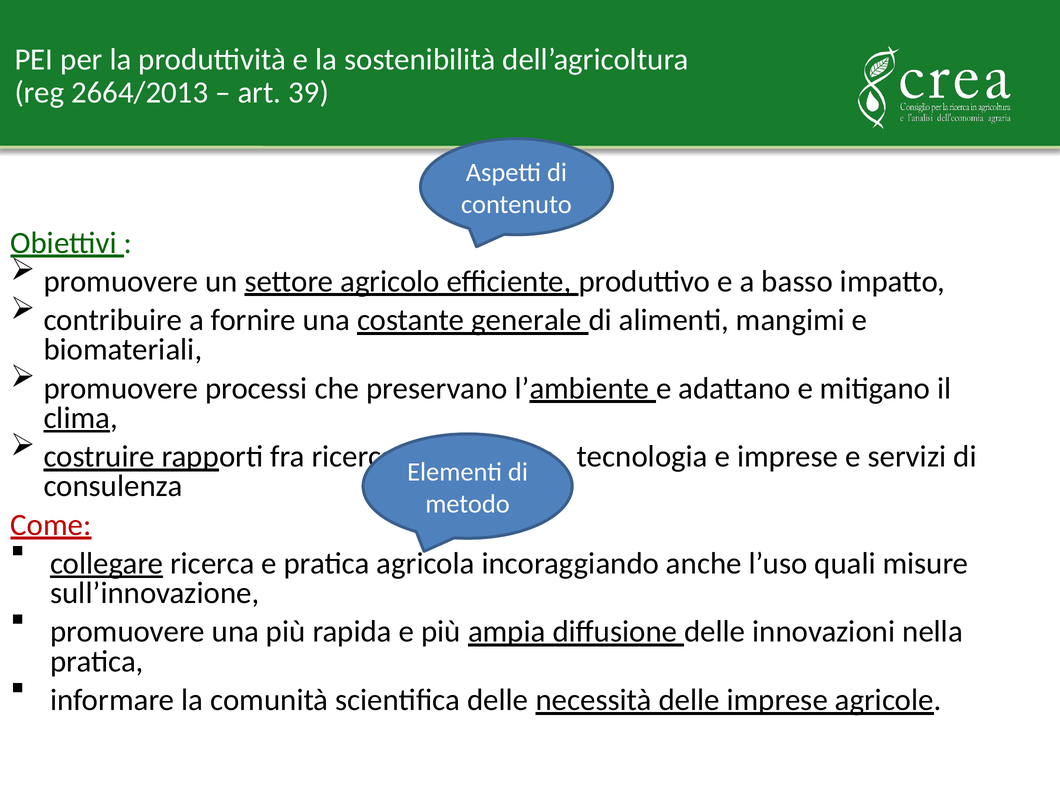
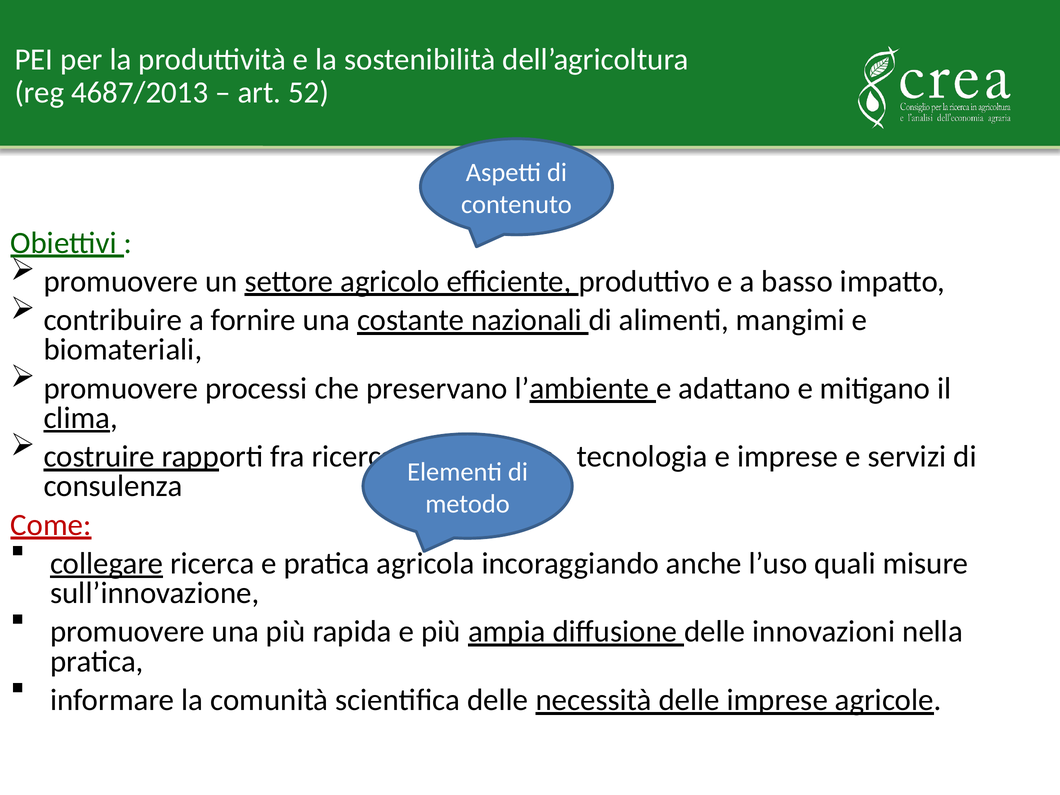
2664/2013: 2664/2013 -> 4687/2013
39: 39 -> 52
generale: generale -> nazionali
